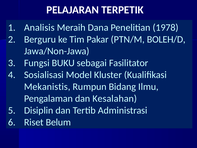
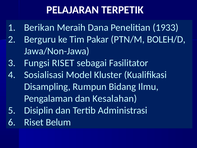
Analisis: Analisis -> Berikan
1978: 1978 -> 1933
Fungsi BUKU: BUKU -> RISET
Mekanistis: Mekanistis -> Disampling
